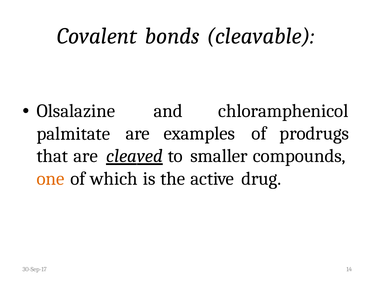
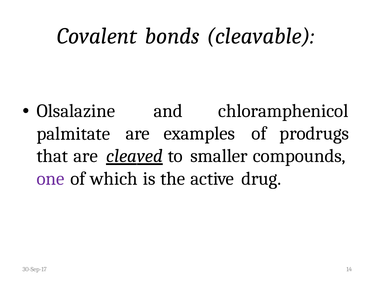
one colour: orange -> purple
